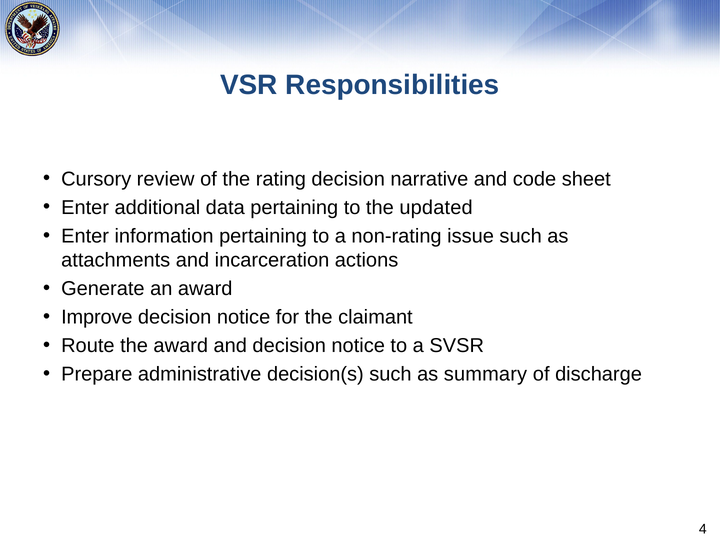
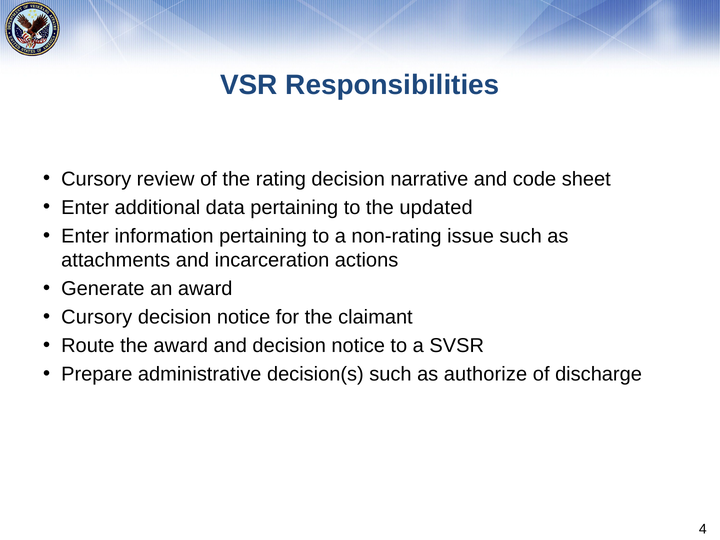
Improve at (97, 317): Improve -> Cursory
summary: summary -> authorize
